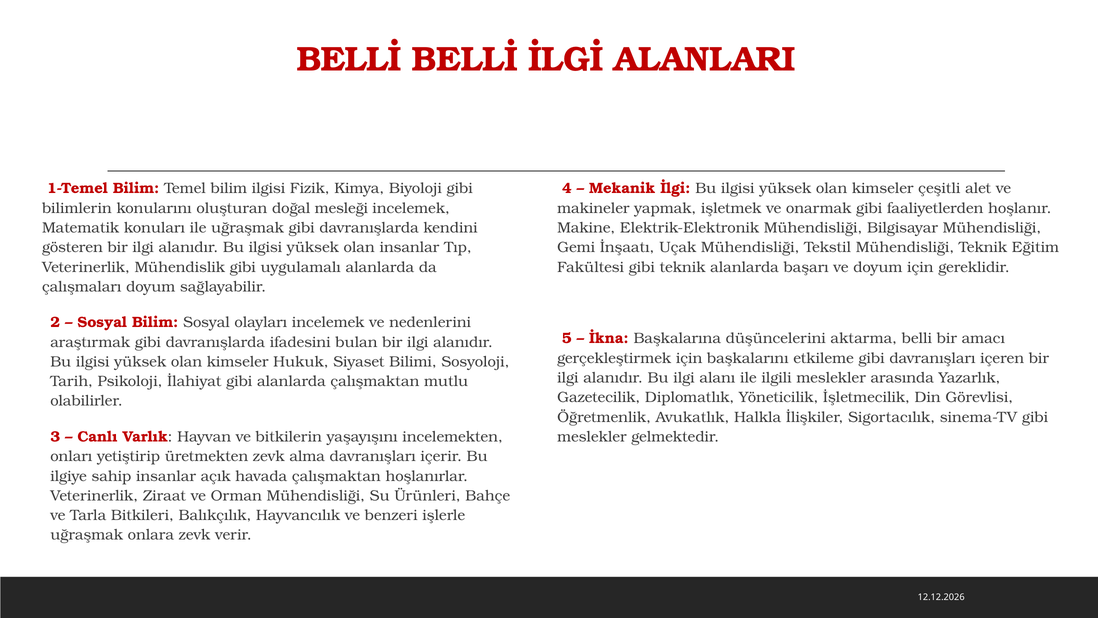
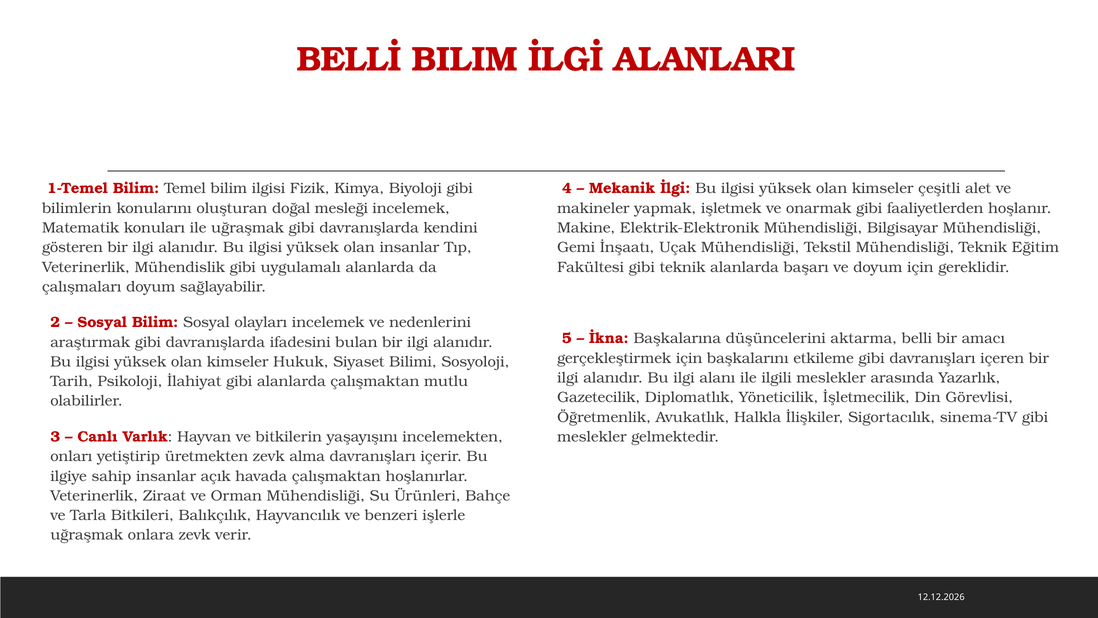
BELLİ BELLİ: BELLİ -> BILIM
